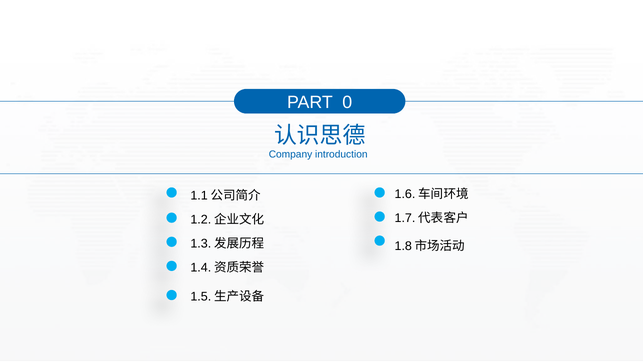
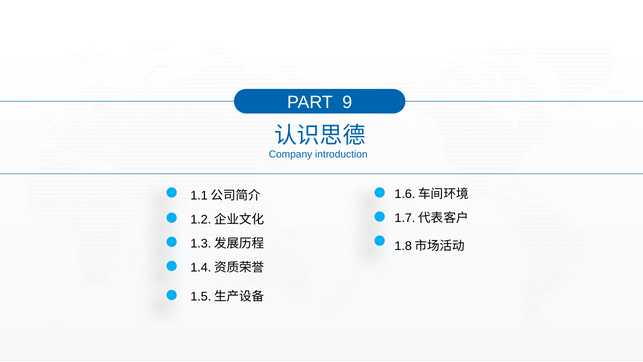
0: 0 -> 9
